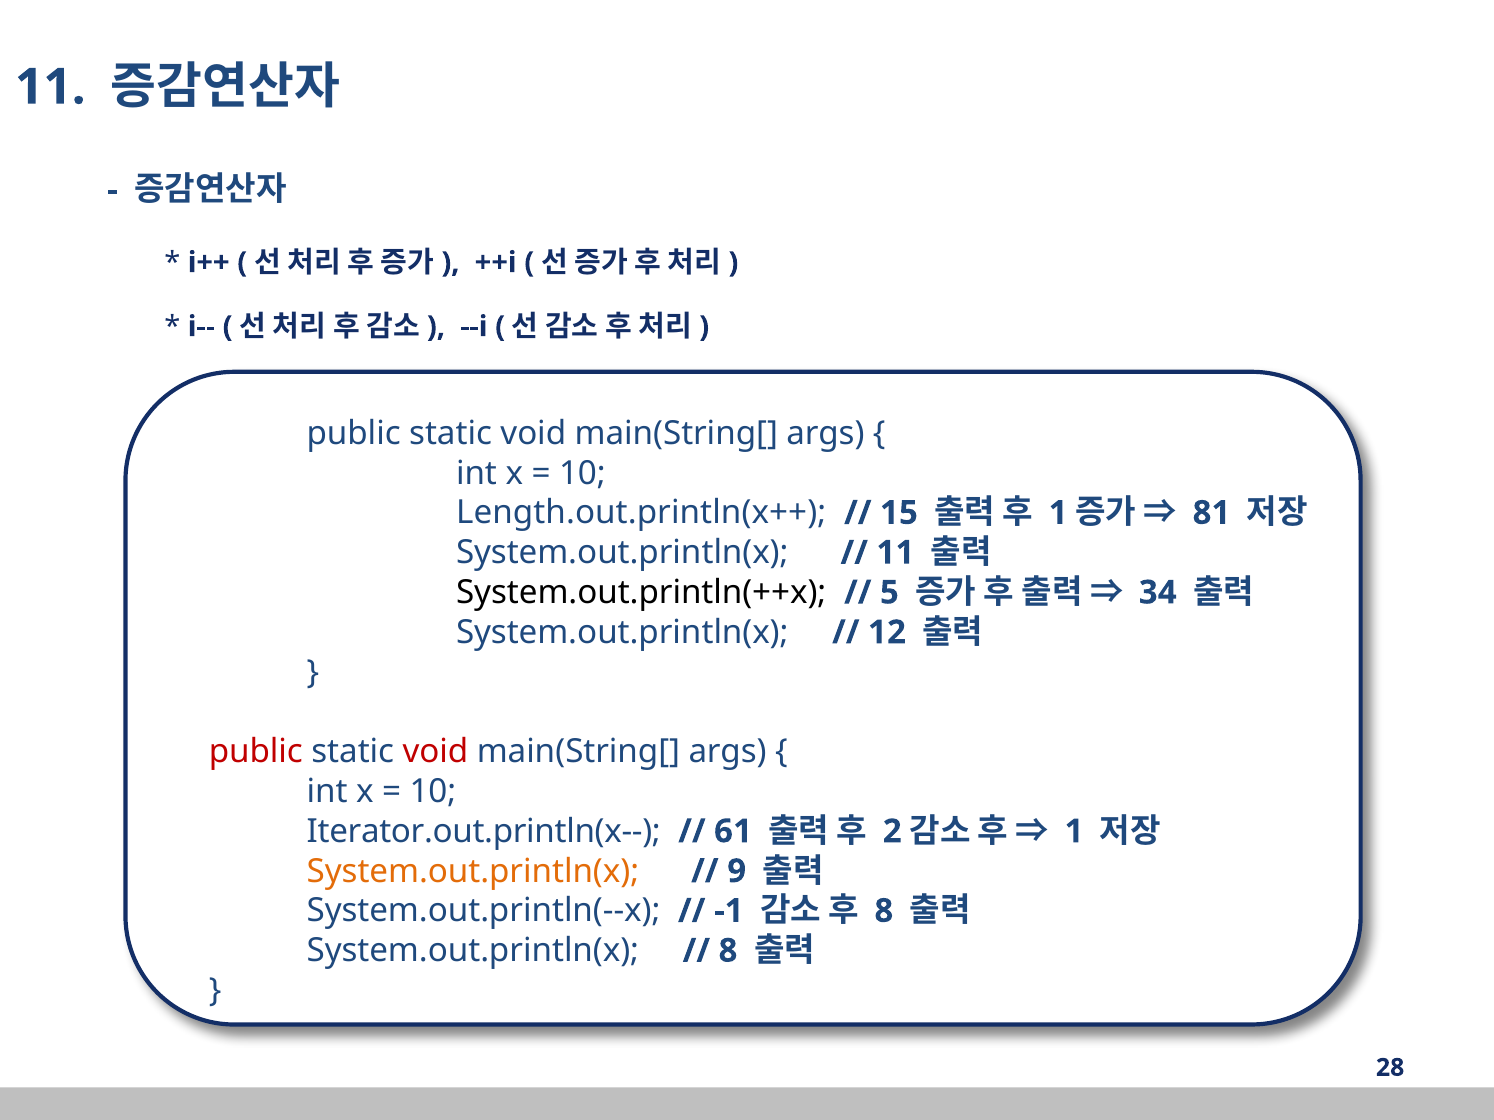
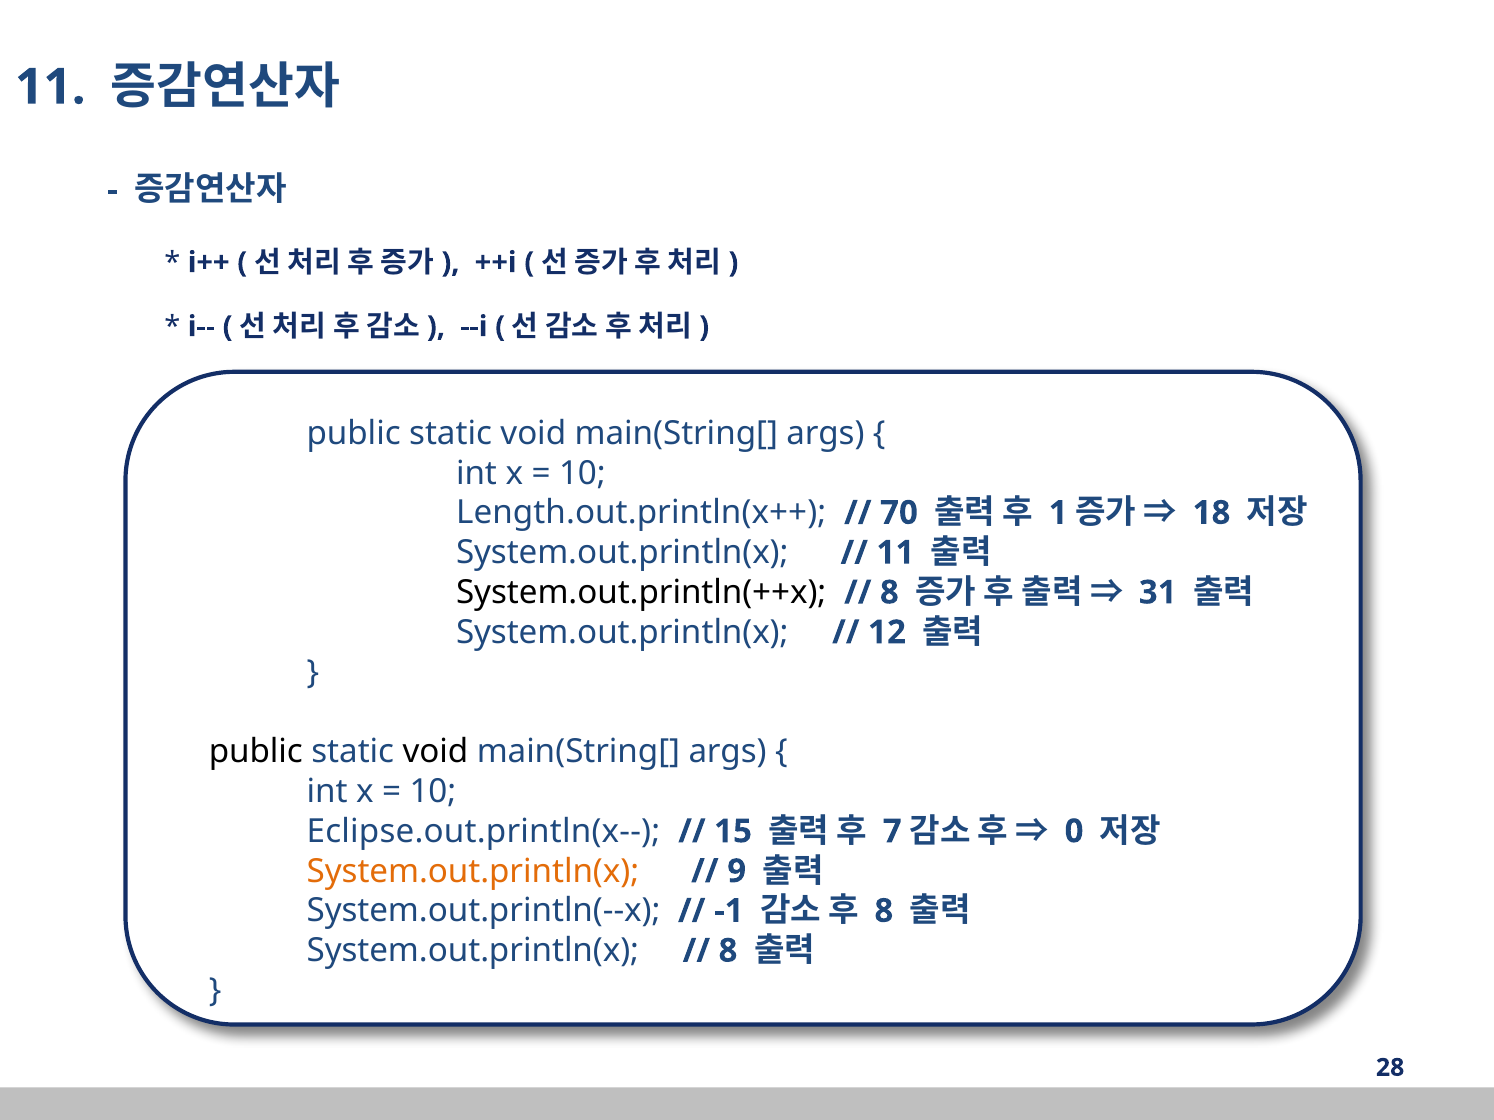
15: 15 -> 70
81: 81 -> 18
5 at (889, 593): 5 -> 8
34: 34 -> 31
public at (256, 752) colour: red -> black
void at (435, 752) colour: red -> black
Iterator.out.println(x--: Iterator.out.println(x-- -> Eclipse.out.println(x--
61: 61 -> 15
2: 2 -> 7
1 at (1074, 832): 1 -> 0
